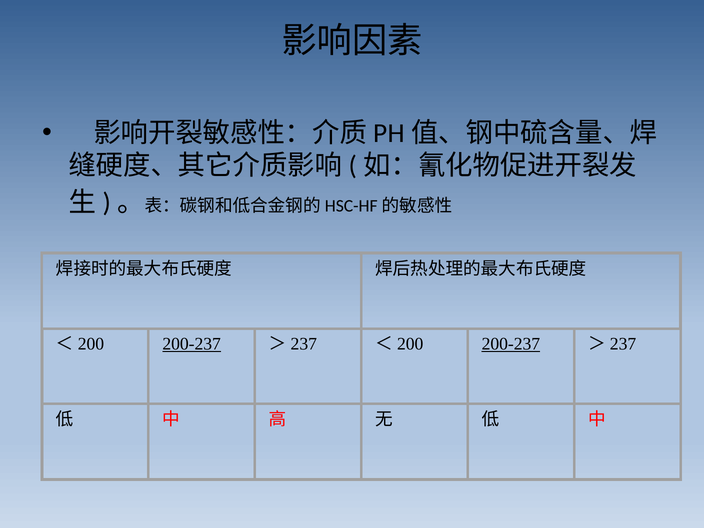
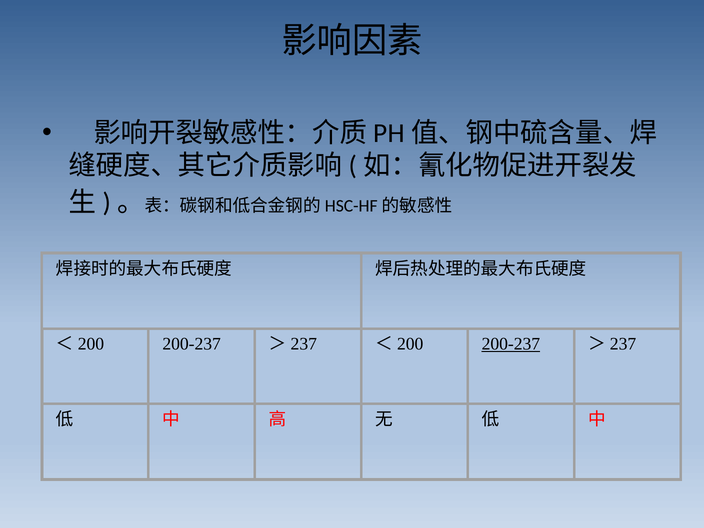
200-237 at (192, 344) underline: present -> none
